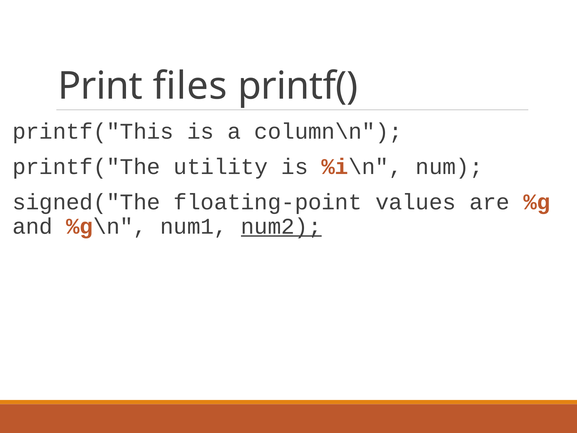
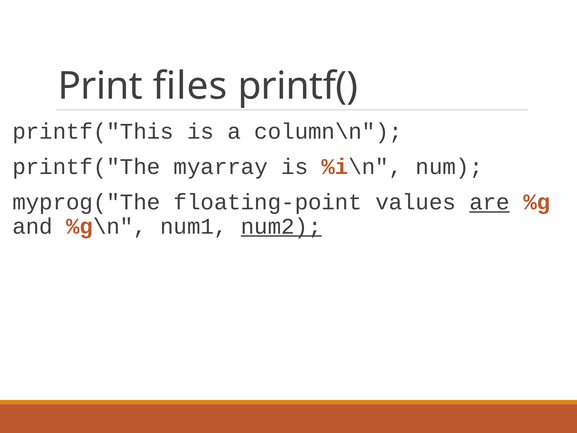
utility: utility -> myarray
signed("The: signed("The -> myprog("The
are underline: none -> present
